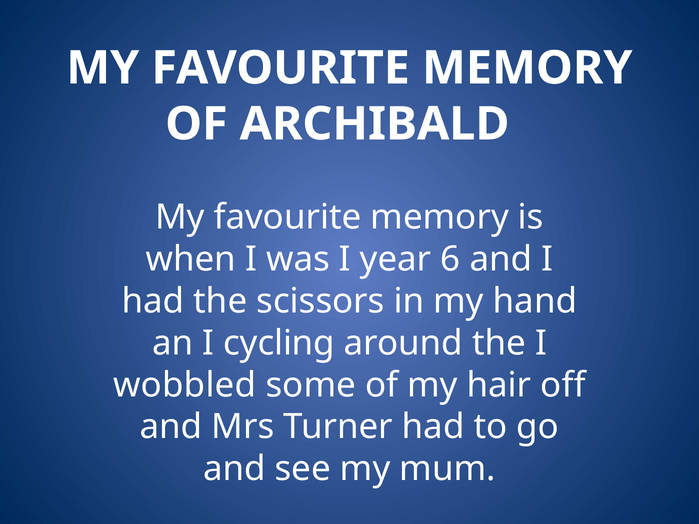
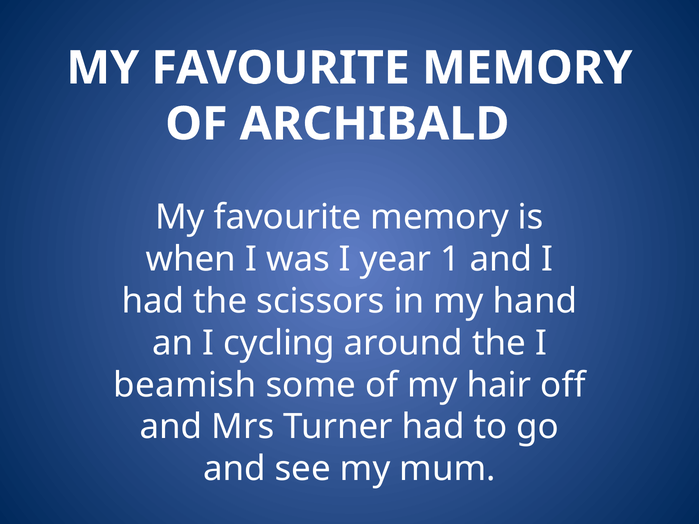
6: 6 -> 1
wobbled: wobbled -> beamish
